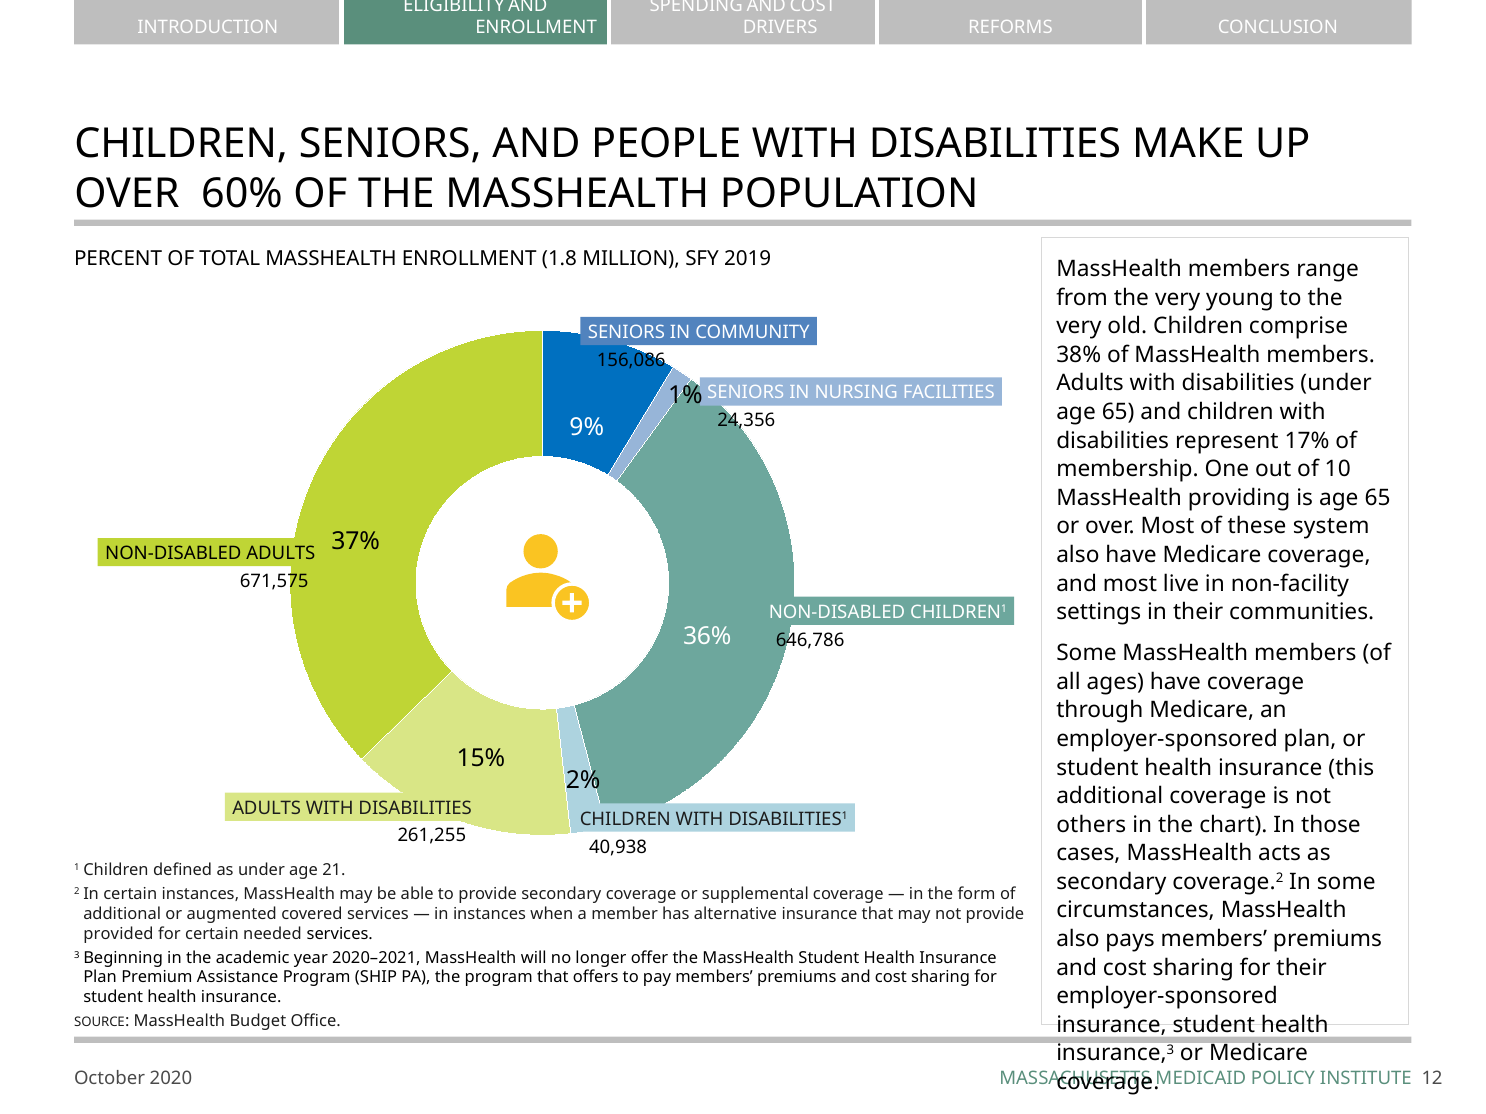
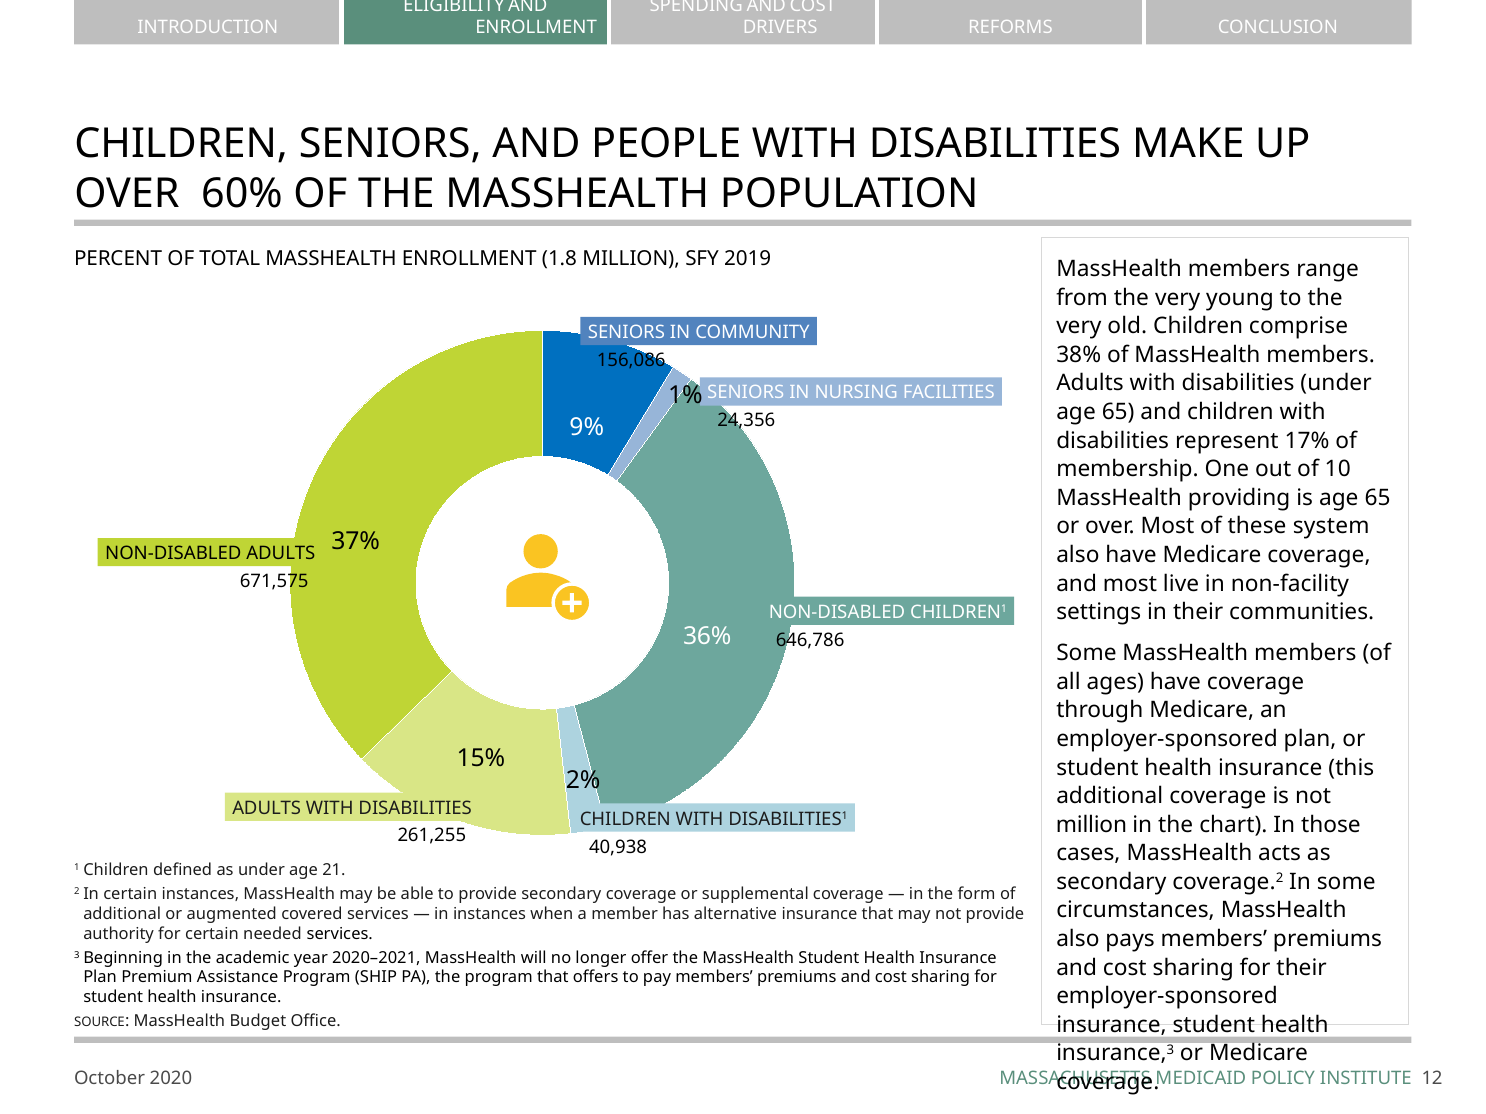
others at (1091, 825): others -> million
provided: provided -> authority
